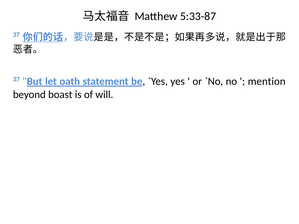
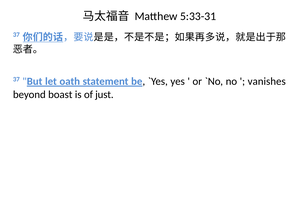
5:33-87: 5:33-87 -> 5:33-31
mention: mention -> vanishes
will: will -> just
